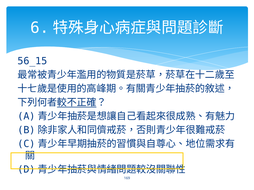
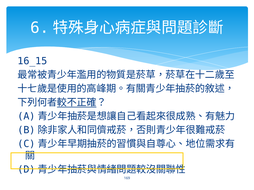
56_15: 56_15 -> 16_15
